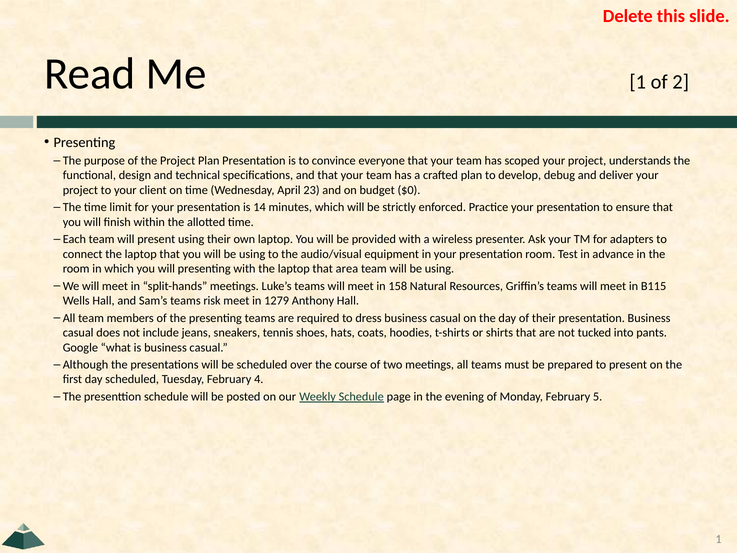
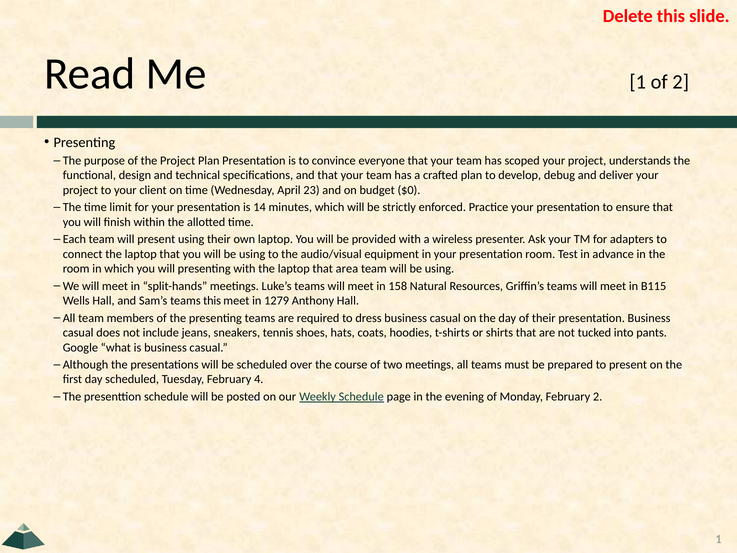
teams risk: risk -> this
February 5: 5 -> 2
